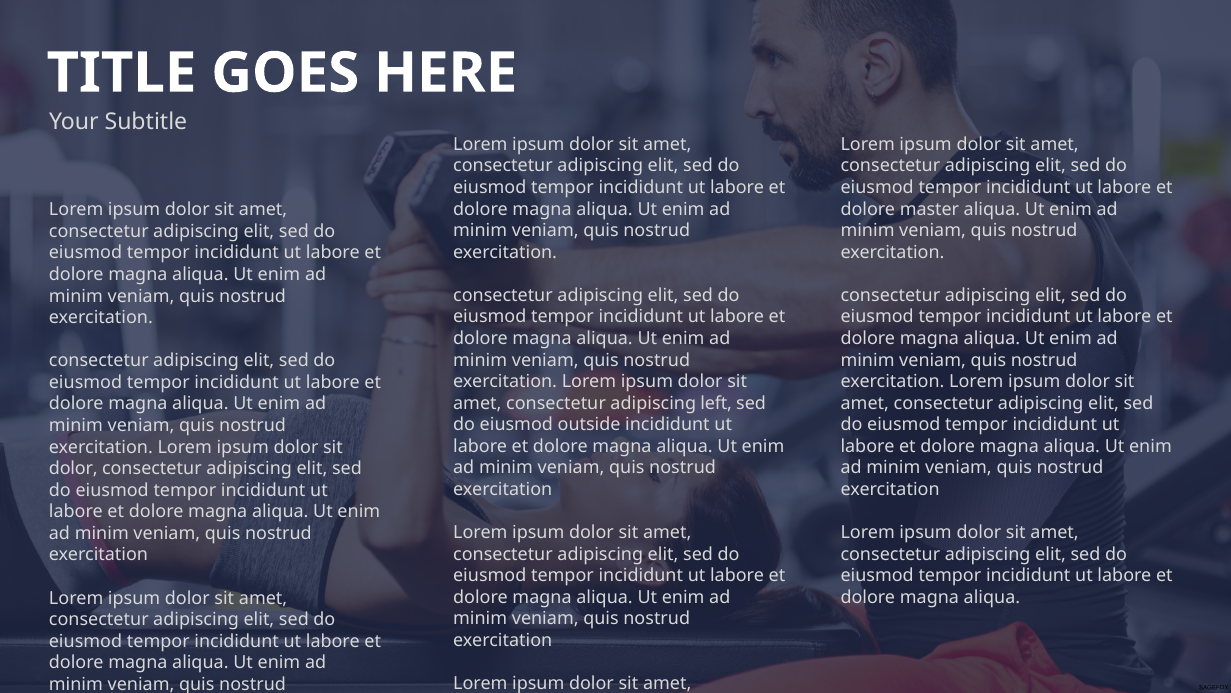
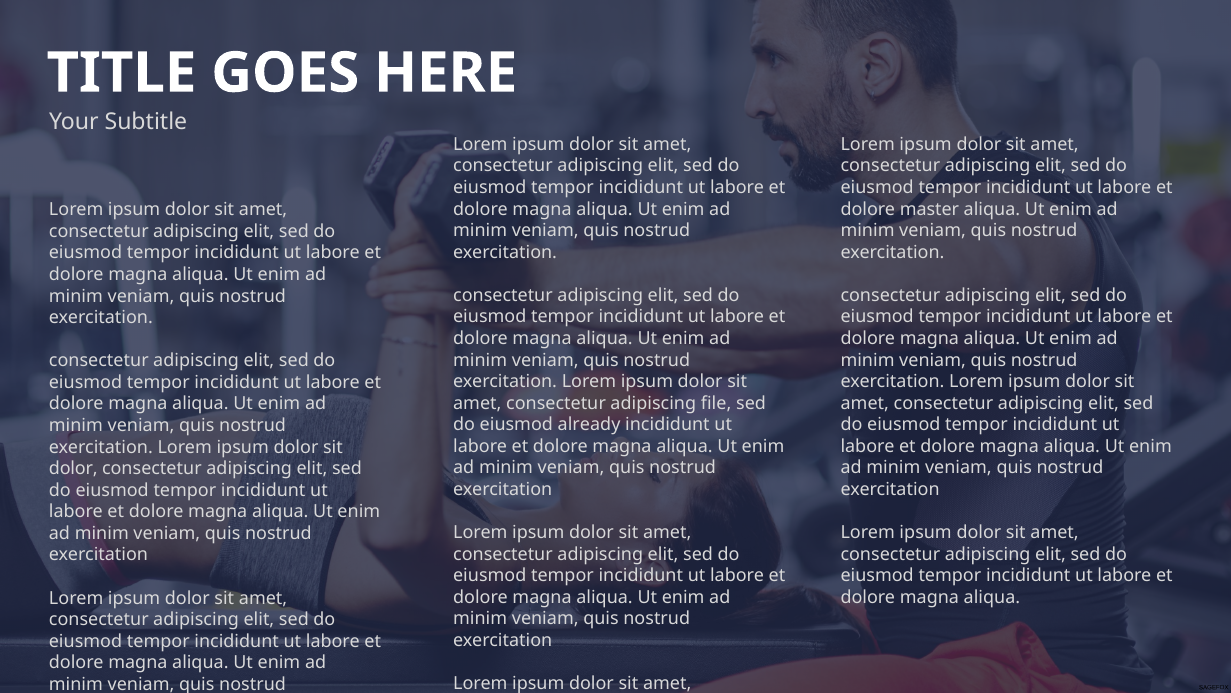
left: left -> file
outside: outside -> already
